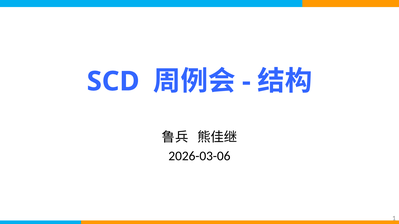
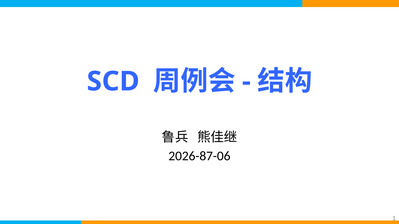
2026-03-06: 2026-03-06 -> 2026-87-06
